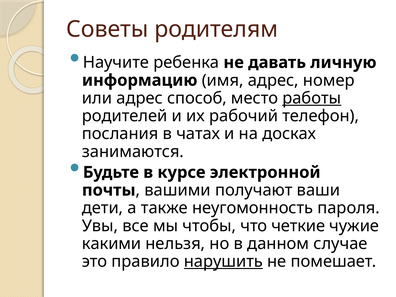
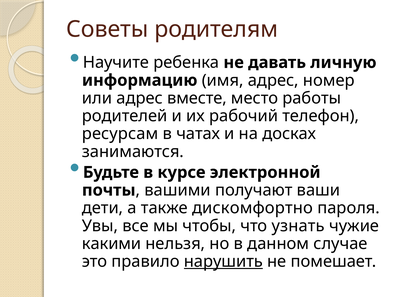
способ: способ -> вместе
работы underline: present -> none
послания: послания -> ресурсам
неугомонность: неугомонность -> дискомфортно
четкие: четкие -> узнать
